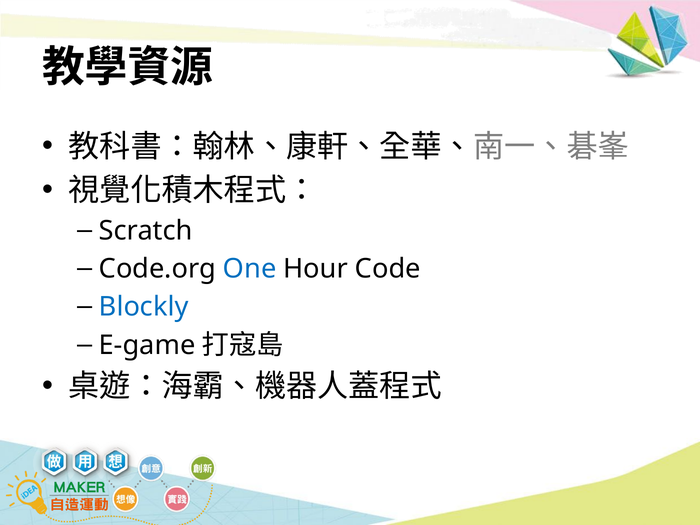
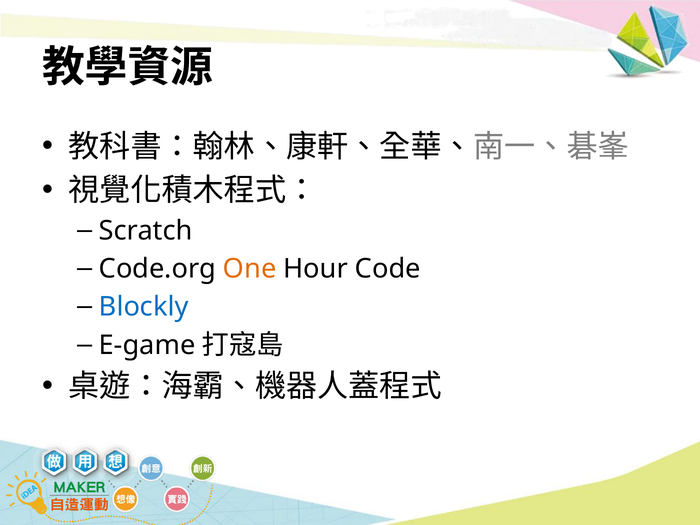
One colour: blue -> orange
